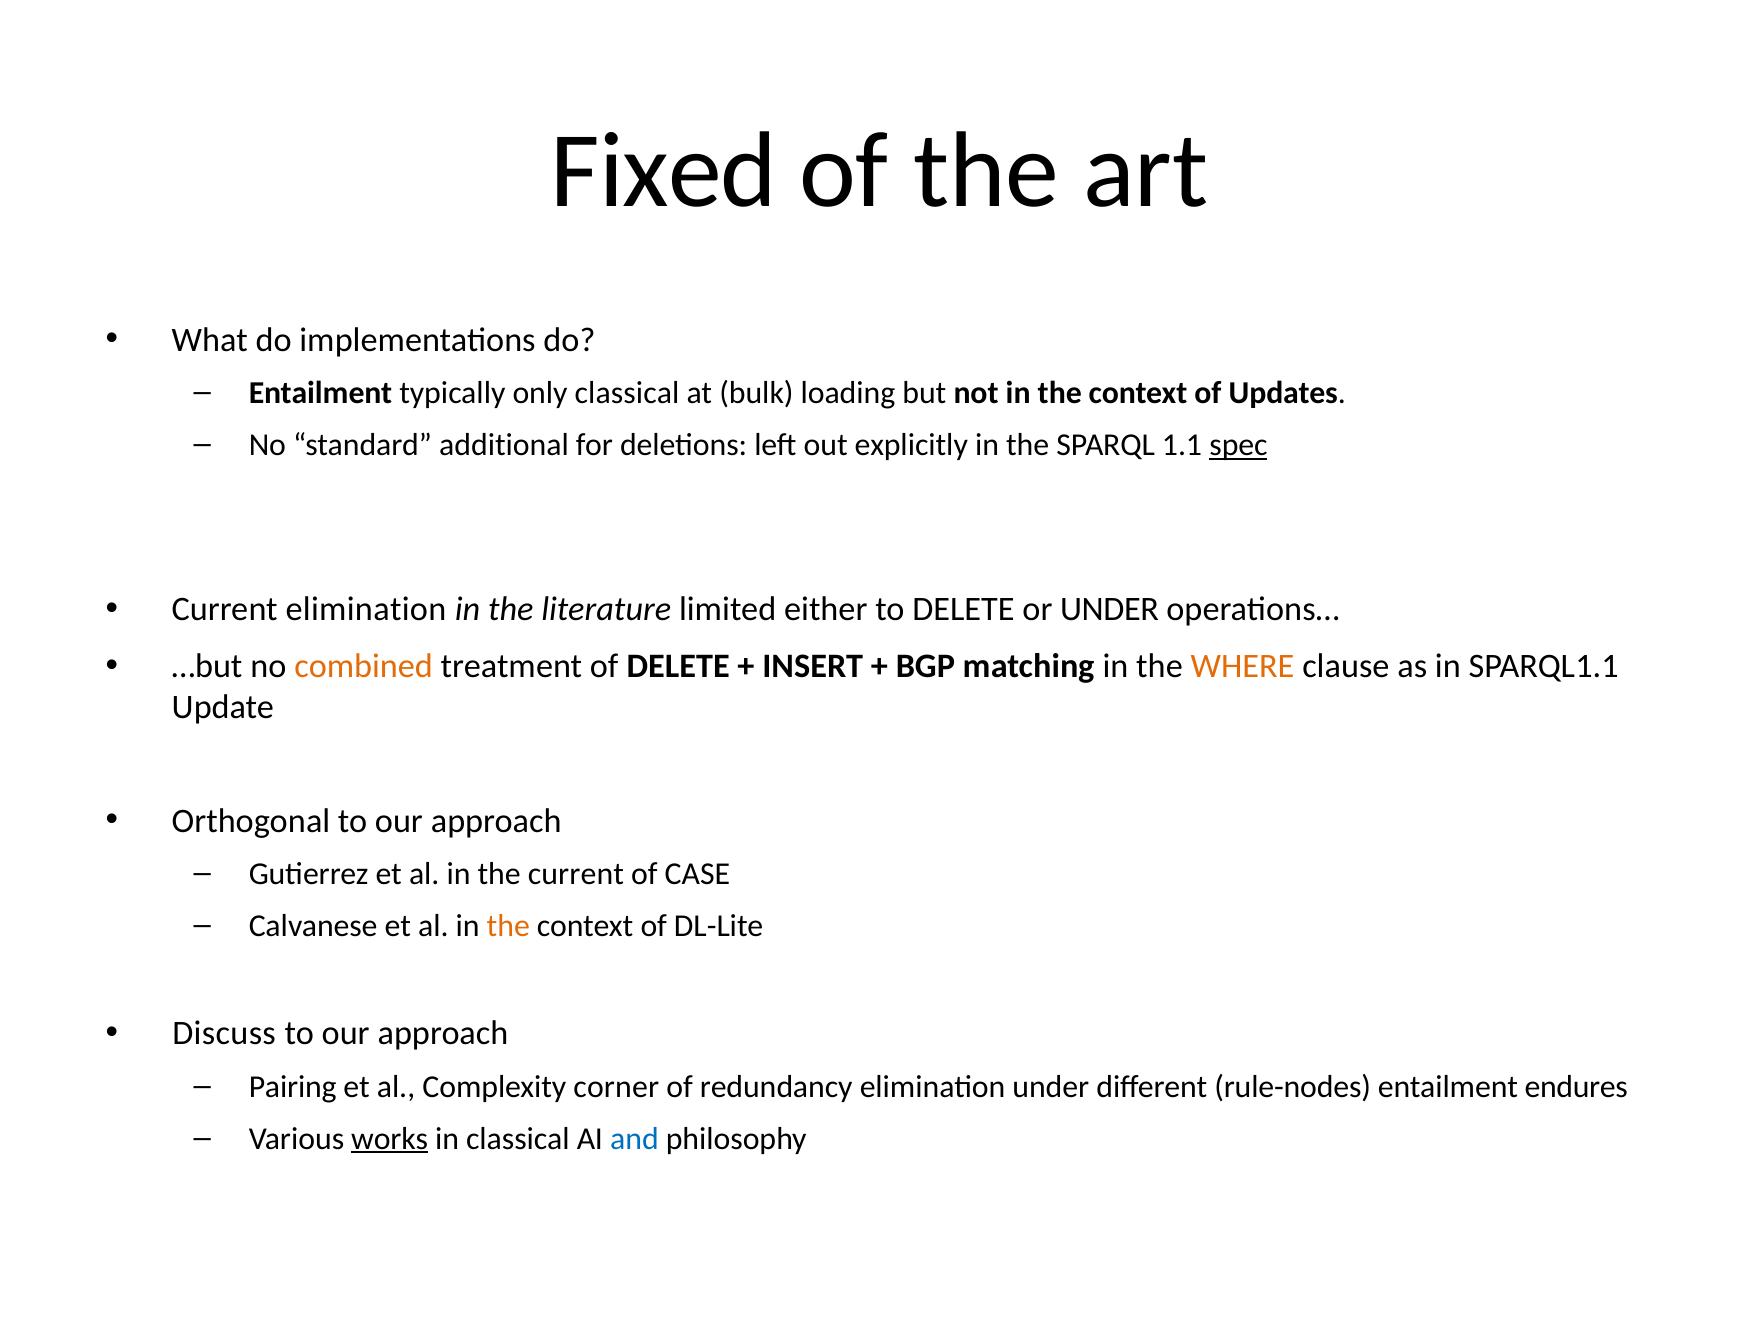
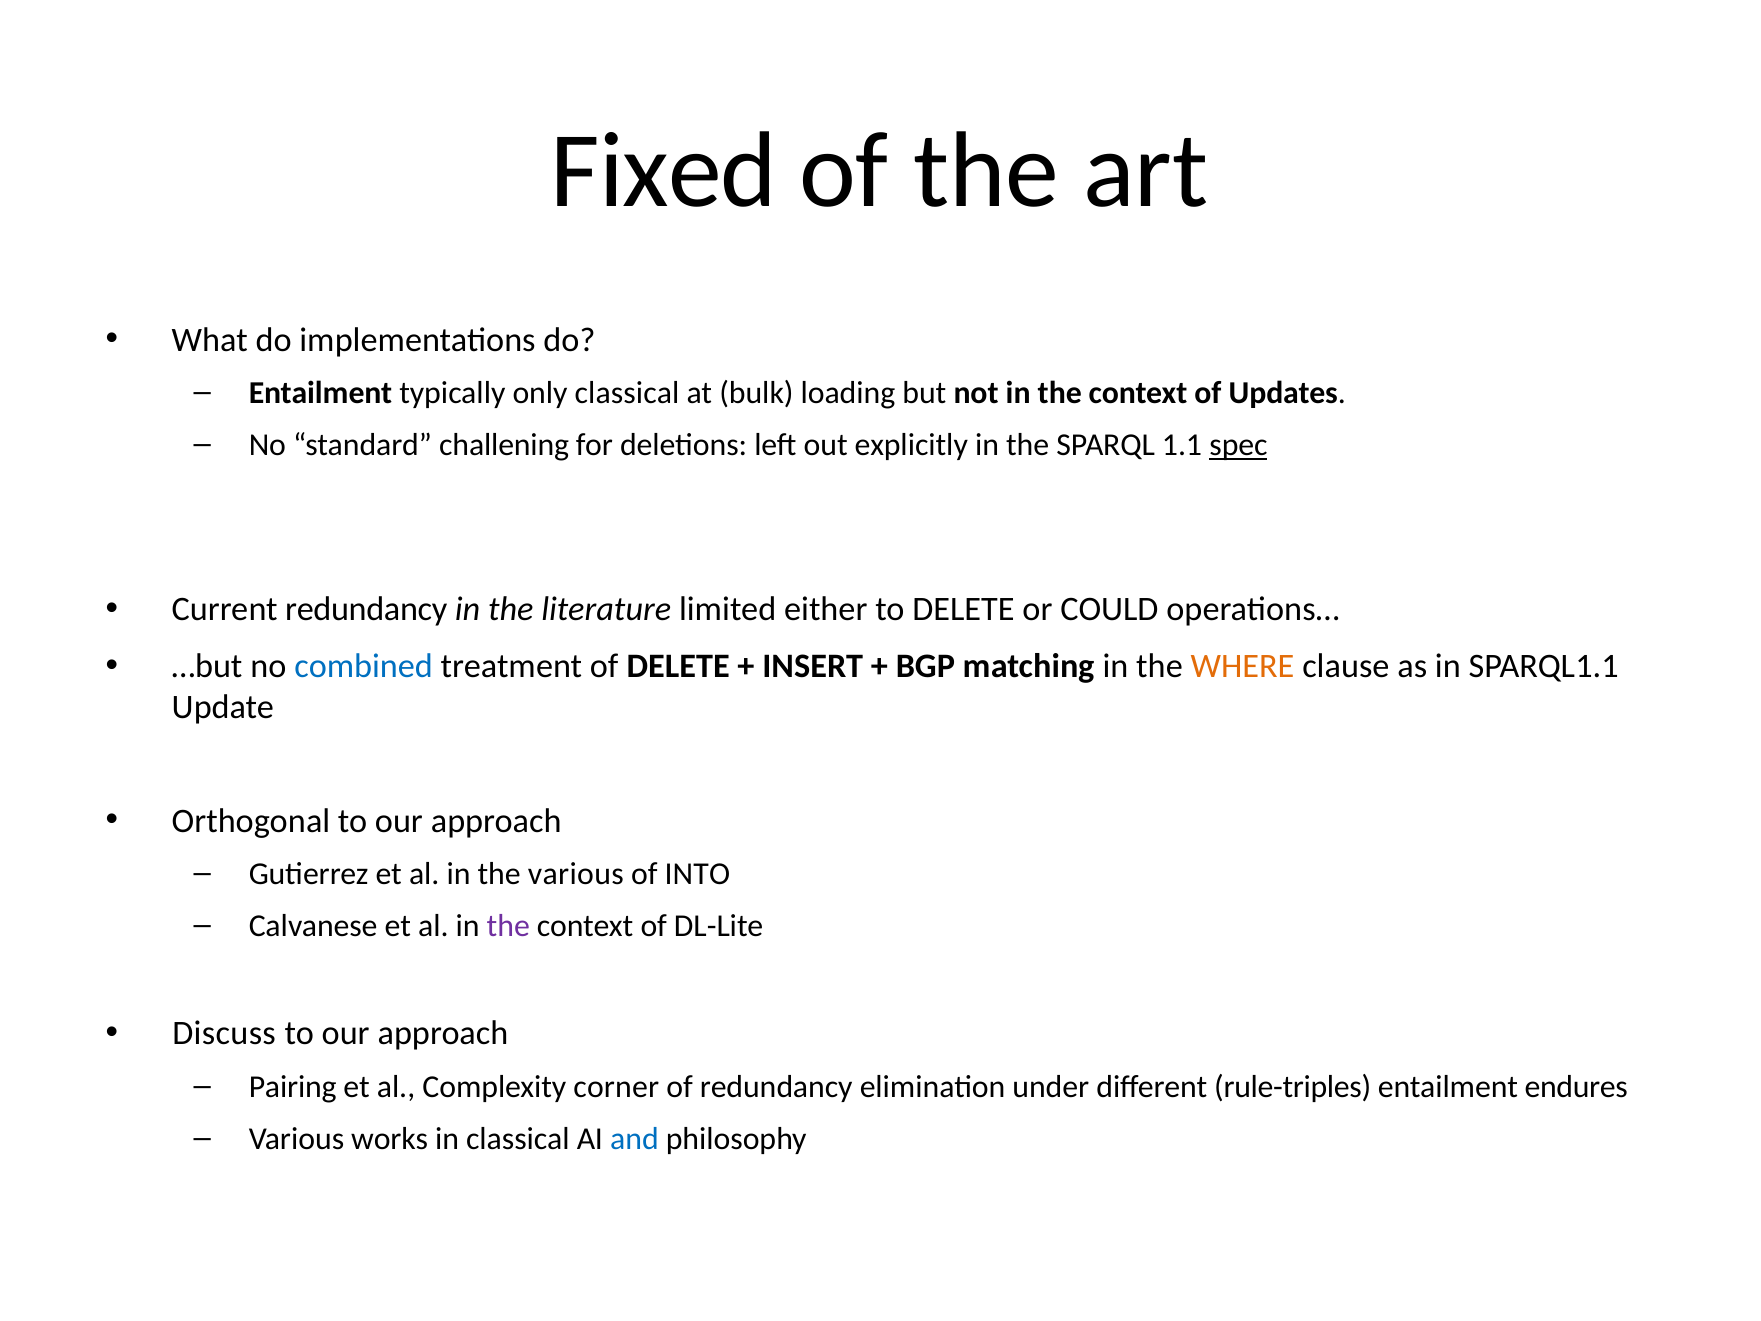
additional: additional -> challening
Current elimination: elimination -> redundancy
or UNDER: UNDER -> COULD
combined colour: orange -> blue
the current: current -> various
CASE: CASE -> INTO
the at (508, 926) colour: orange -> purple
rule-nodes: rule-nodes -> rule-triples
works underline: present -> none
